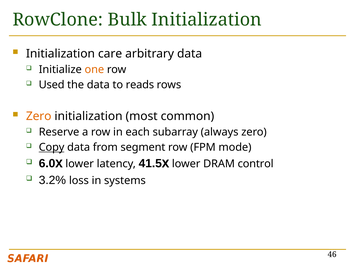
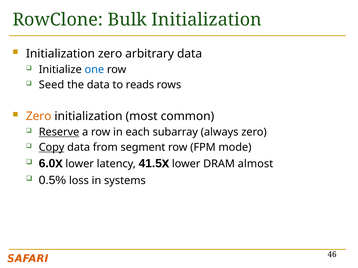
Initialization care: care -> zero
one colour: orange -> blue
Used: Used -> Seed
Reserve underline: none -> present
control: control -> almost
3.2%: 3.2% -> 0.5%
